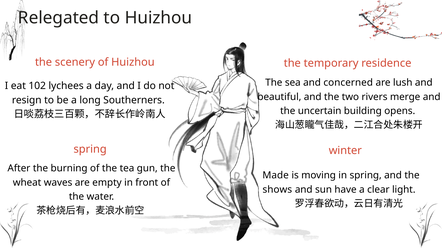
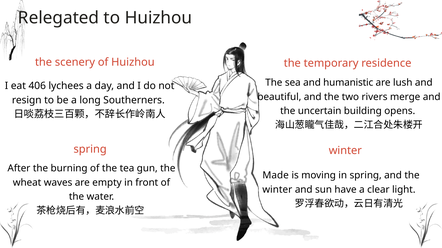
concerned: concerned -> humanistic
102: 102 -> 406
shows at (277, 190): shows -> winter
